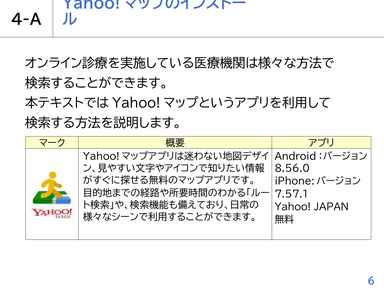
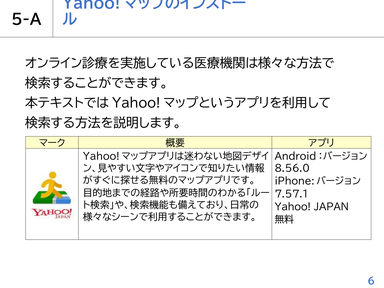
4-A: 4-A -> 5-A
